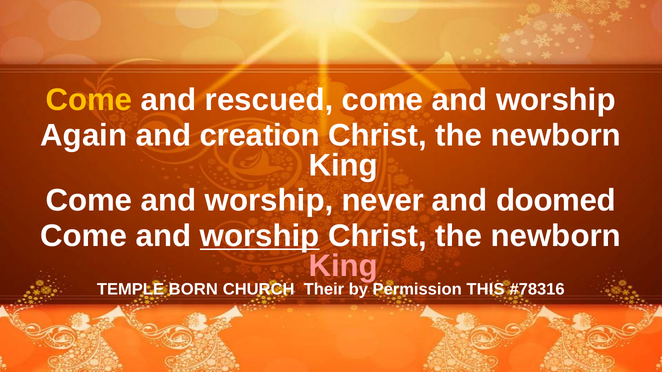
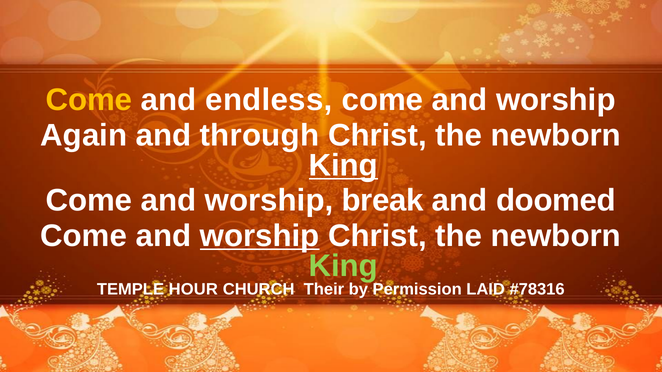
rescued: rescued -> endless
creation: creation -> through
King at (343, 166) underline: none -> present
never: never -> break
King at (343, 266) colour: pink -> light green
BORN: BORN -> HOUR
THIS: THIS -> LAID
